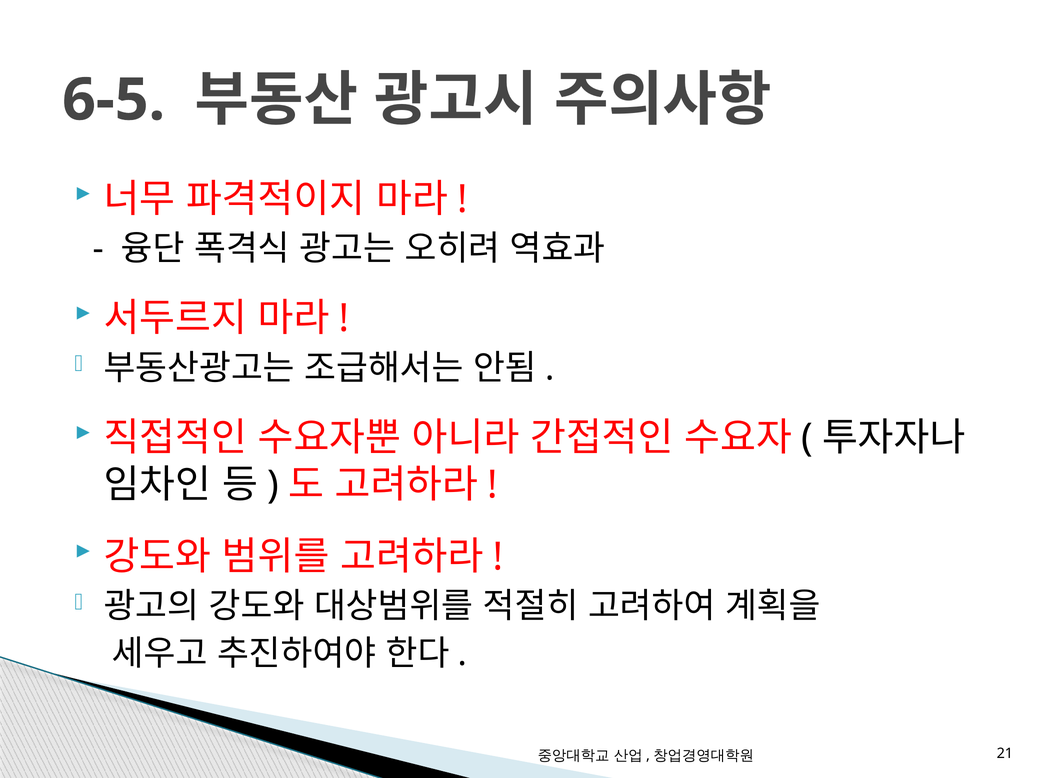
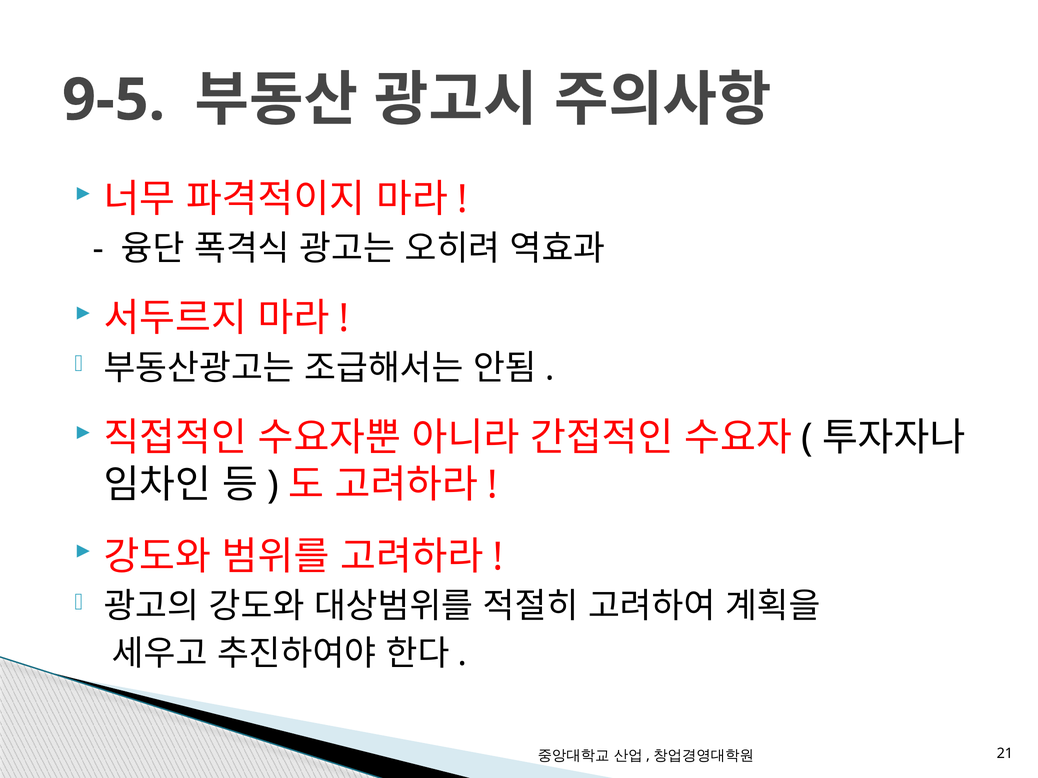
6-5: 6-5 -> 9-5
